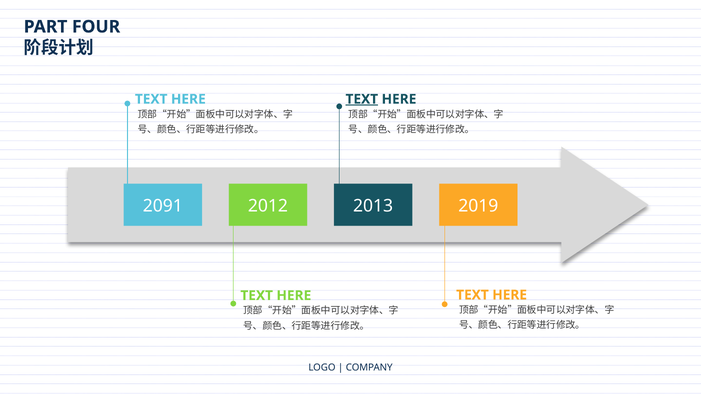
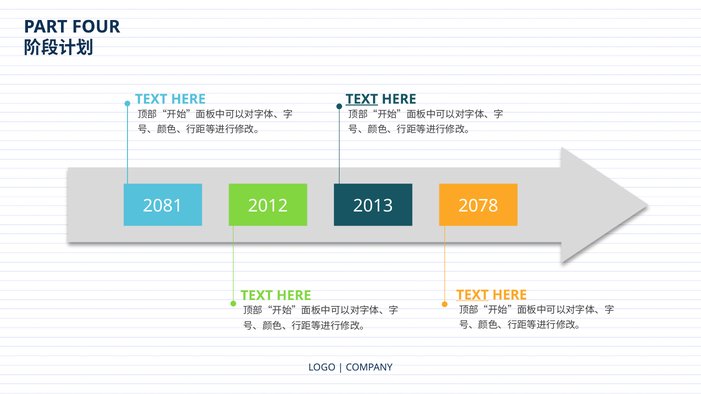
2091: 2091 -> 2081
2019: 2019 -> 2078
TEXT at (472, 295) underline: none -> present
